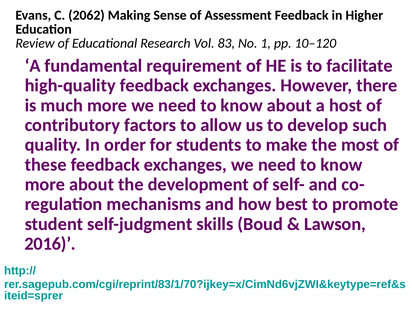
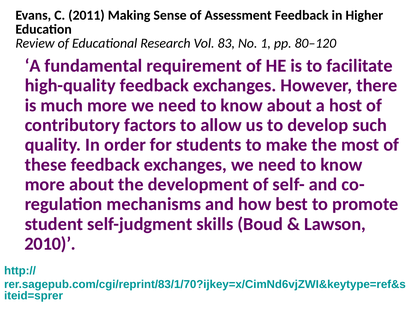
2062: 2062 -> 2011
10–120: 10–120 -> 80–120
2016: 2016 -> 2010
